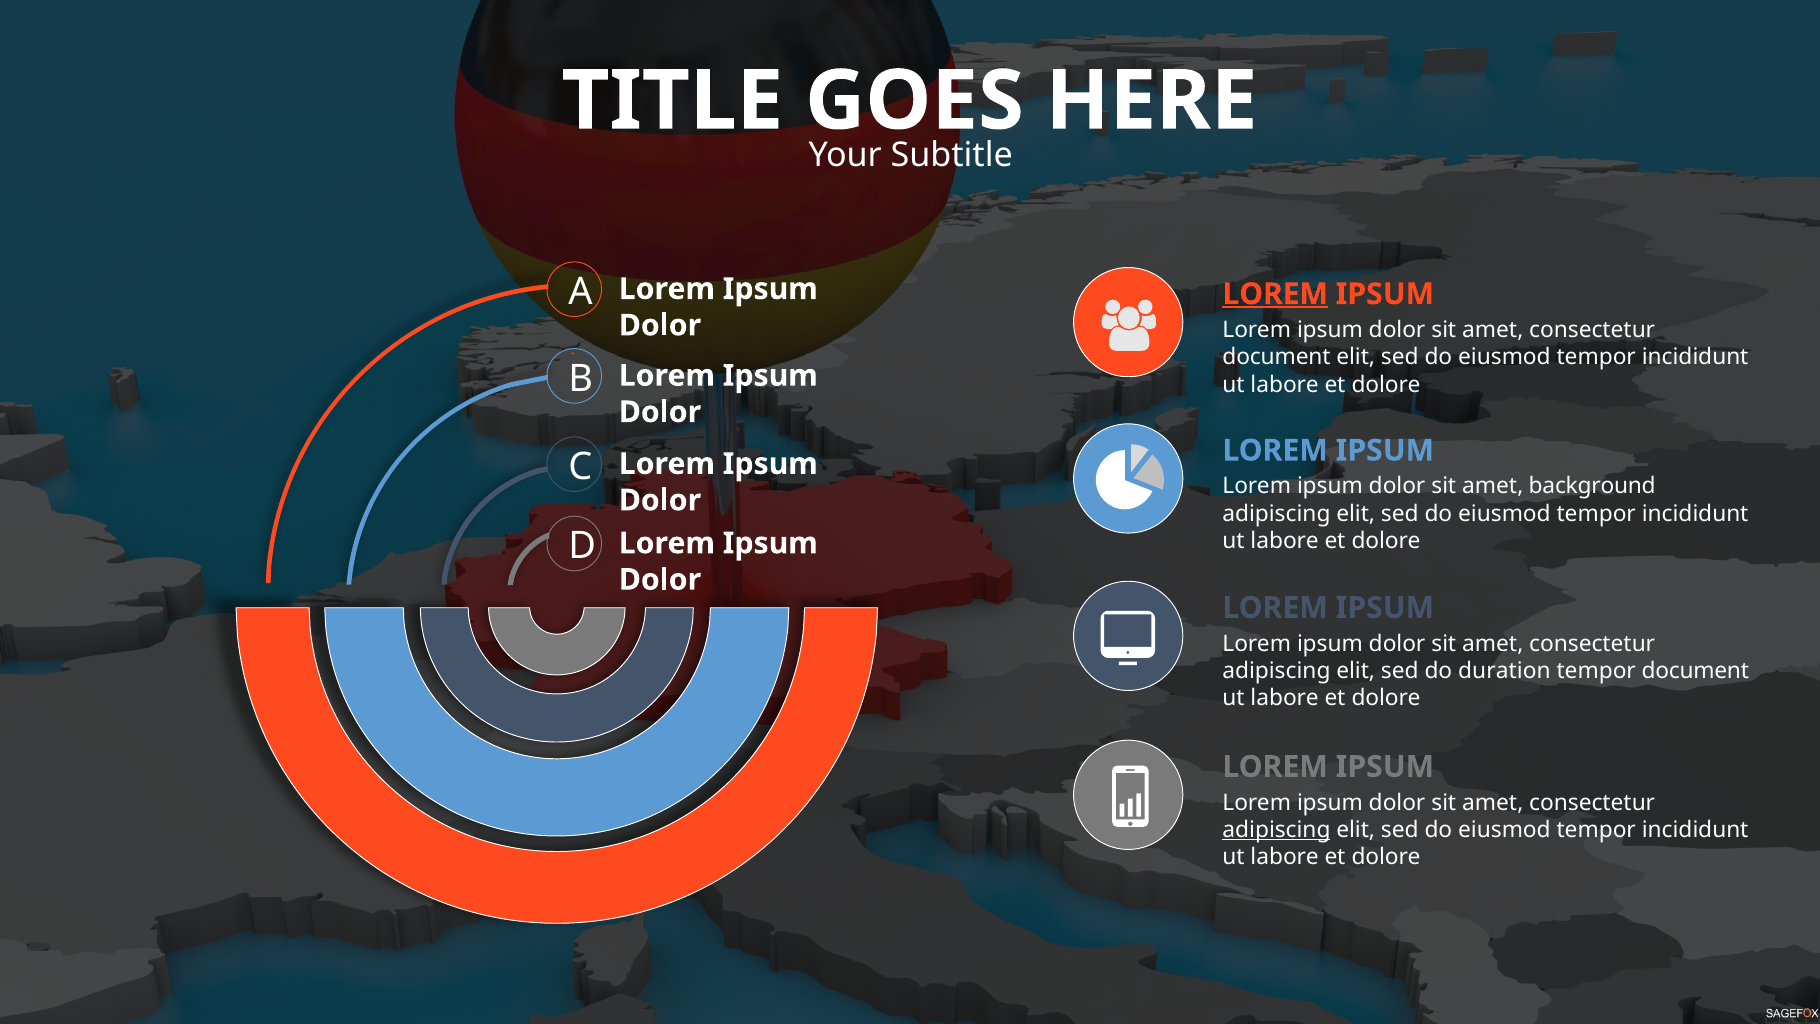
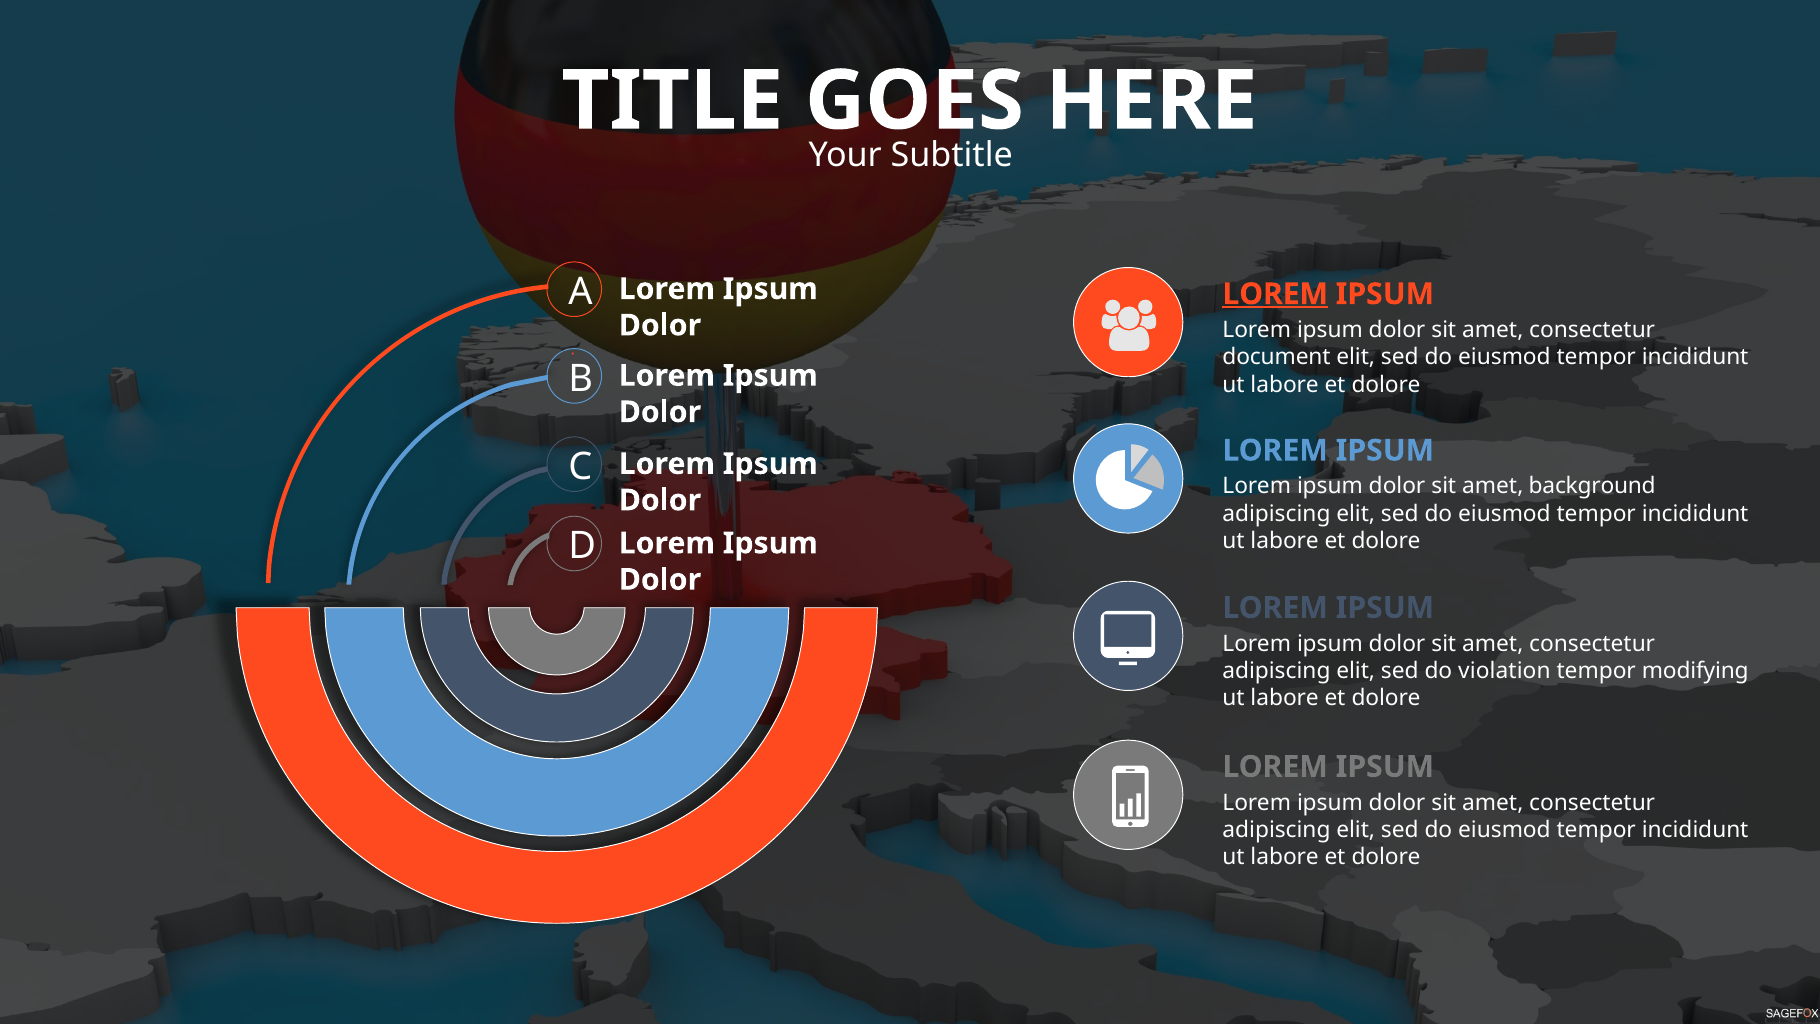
duration: duration -> violation
tempor document: document -> modifying
adipiscing at (1276, 830) underline: present -> none
